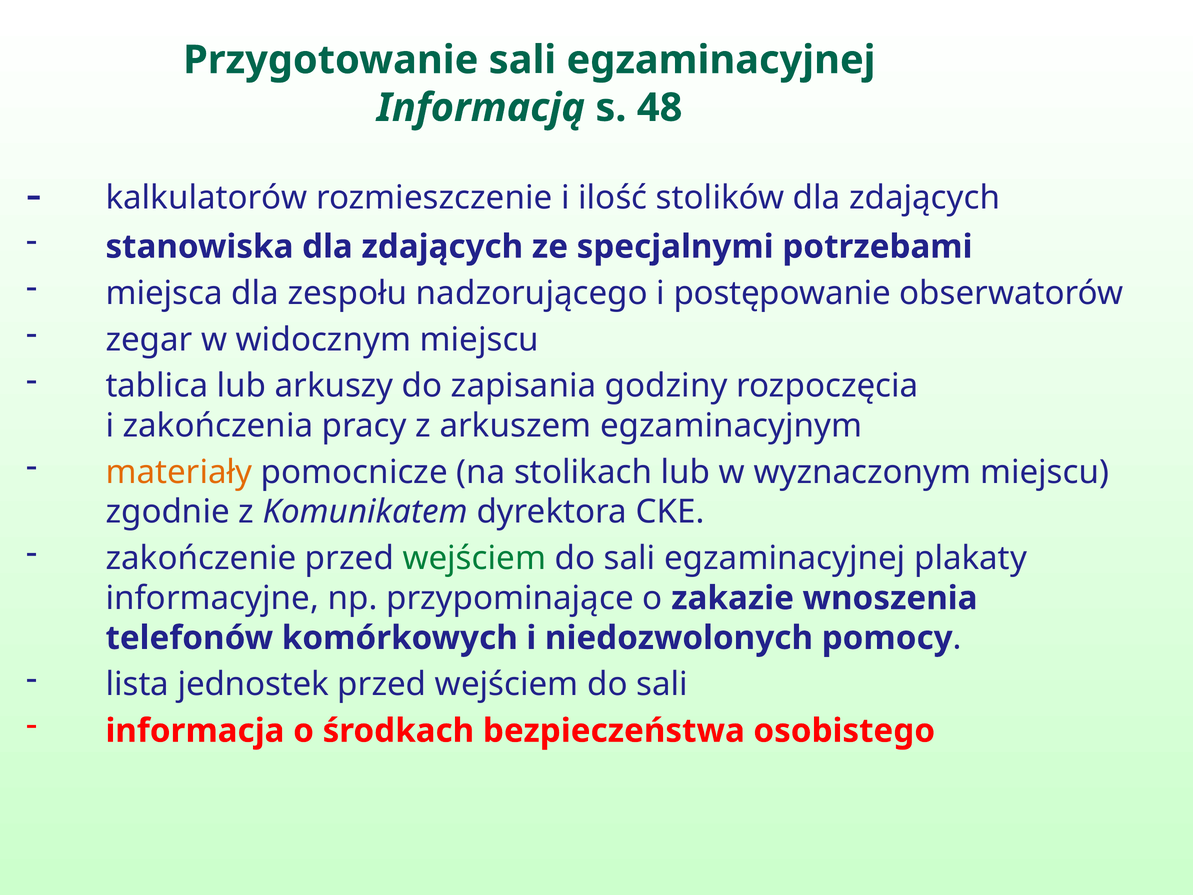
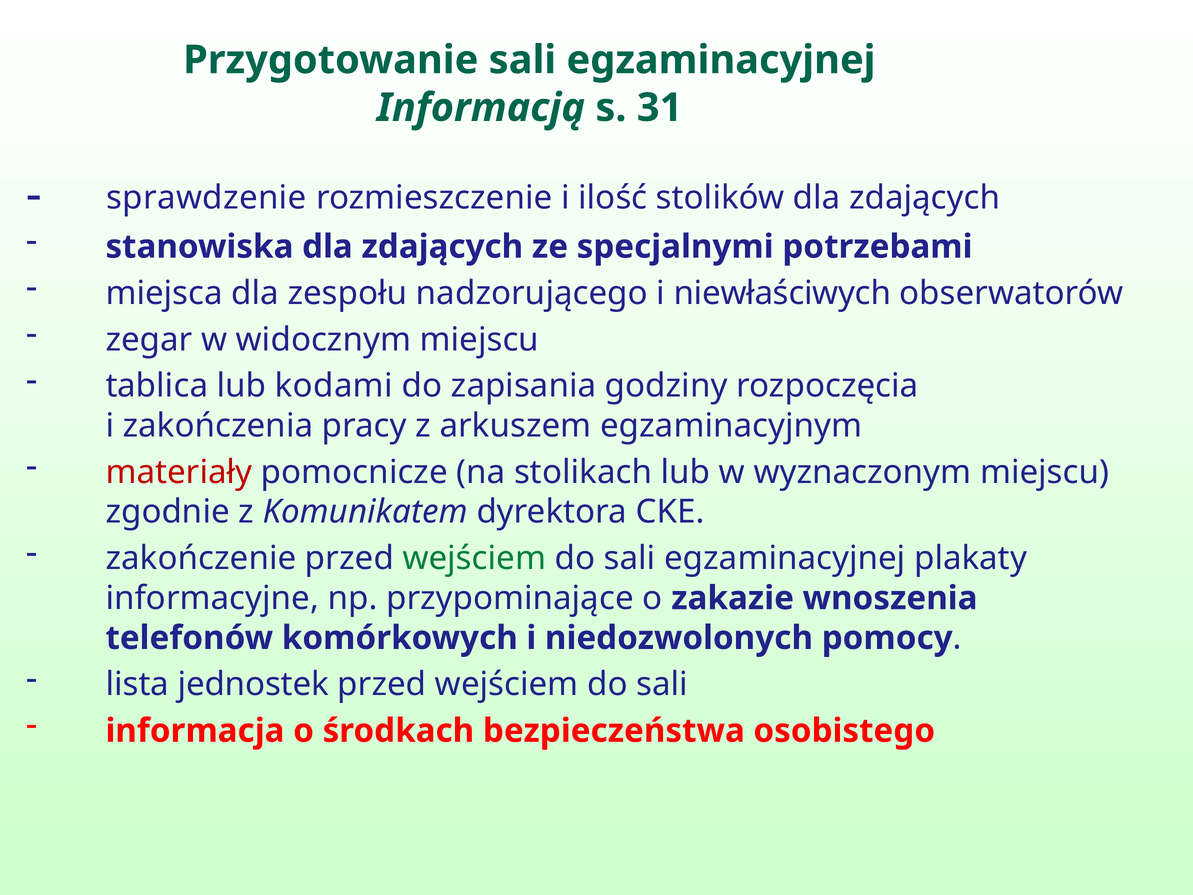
48: 48 -> 31
kalkulatorów: kalkulatorów -> sprawdzenie
postępowanie: postępowanie -> niewłaściwych
arkuszy: arkuszy -> kodami
materiały colour: orange -> red
